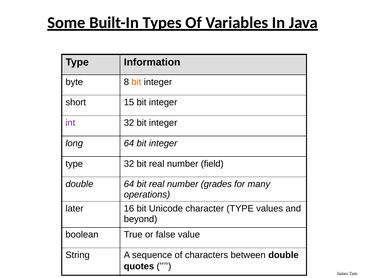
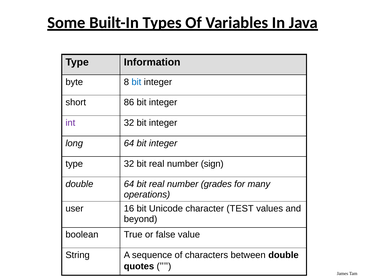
bit at (136, 82) colour: orange -> blue
15: 15 -> 86
field: field -> sign
later: later -> user
character TYPE: TYPE -> TEST
